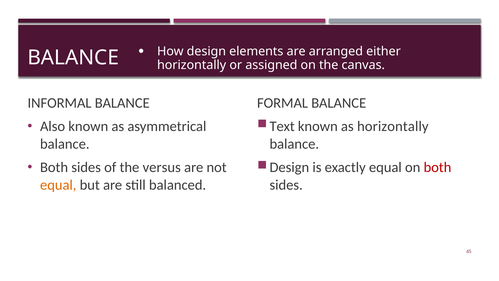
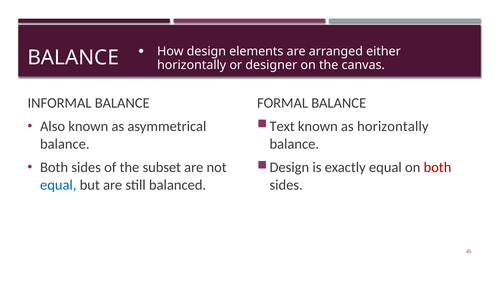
assigned: assigned -> designer
versus: versus -> subset
equal at (58, 185) colour: orange -> blue
